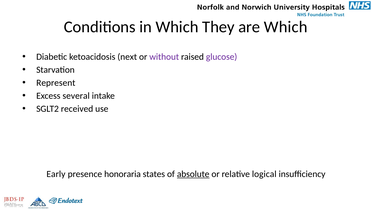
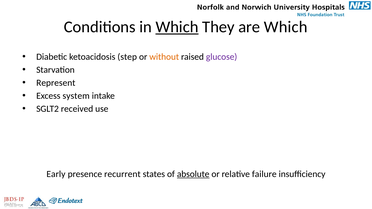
Which at (177, 27) underline: none -> present
next: next -> step
without colour: purple -> orange
several: several -> system
honoraria: honoraria -> recurrent
logical: logical -> failure
